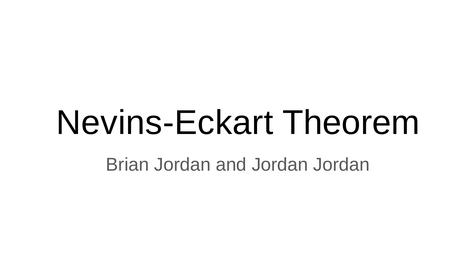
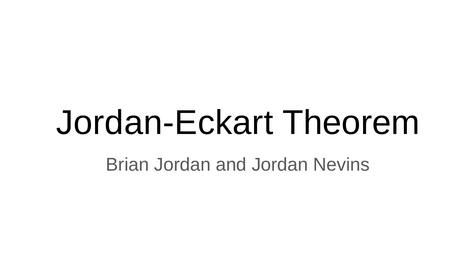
Nevins-Eckart: Nevins-Eckart -> Jordan-Eckart
Jordan Jordan: Jordan -> Nevins
